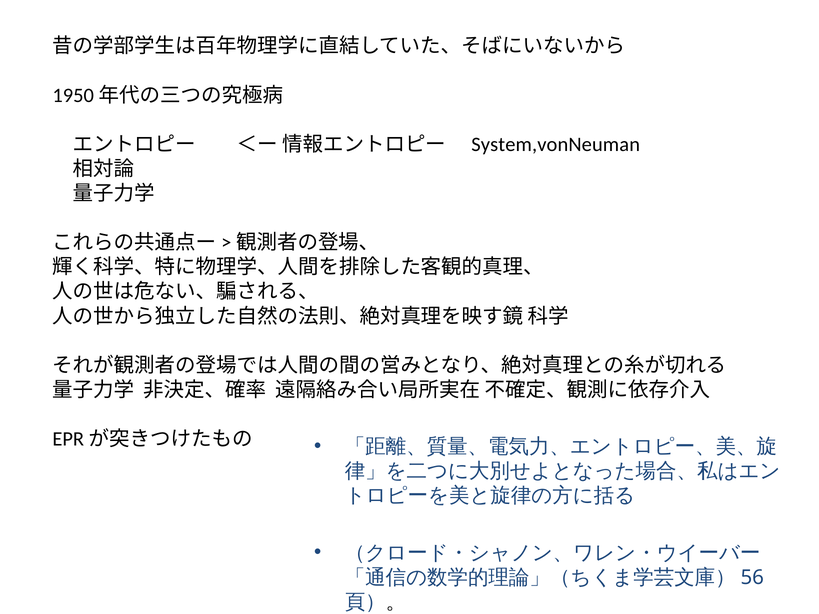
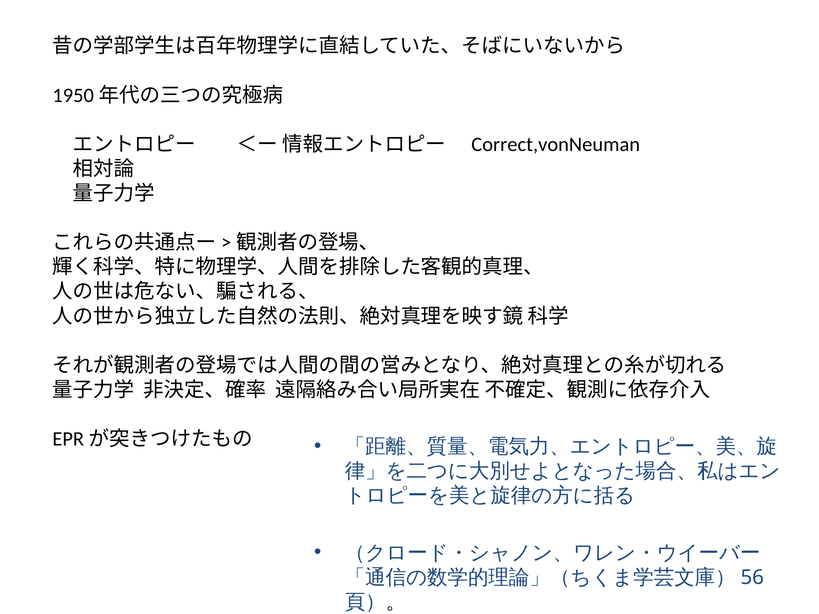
System,vonNeuman: System,vonNeuman -> Correct,vonNeuman
